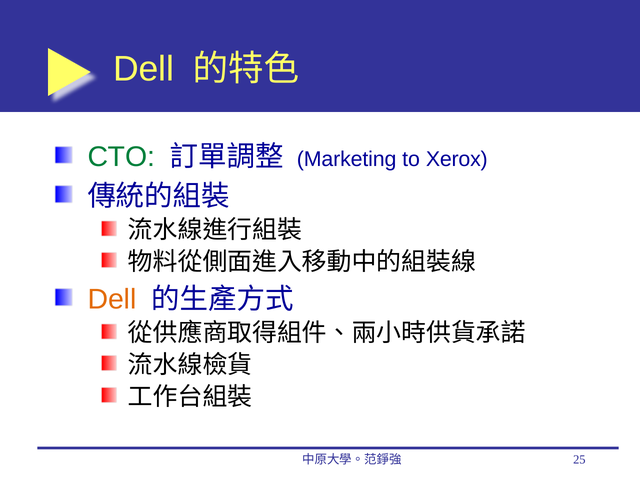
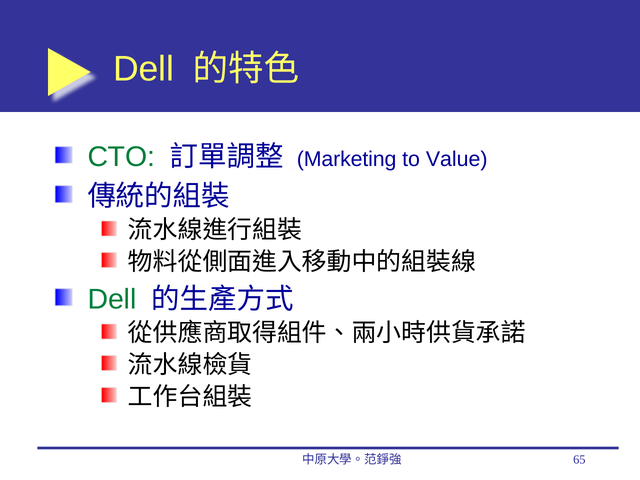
Xerox: Xerox -> Value
Dell at (112, 299) colour: orange -> green
25: 25 -> 65
